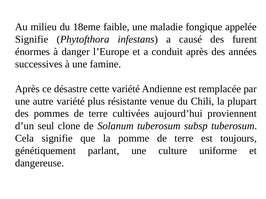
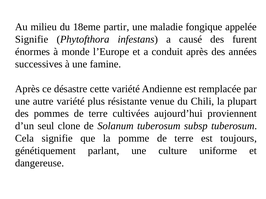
faible: faible -> partir
danger: danger -> monde
